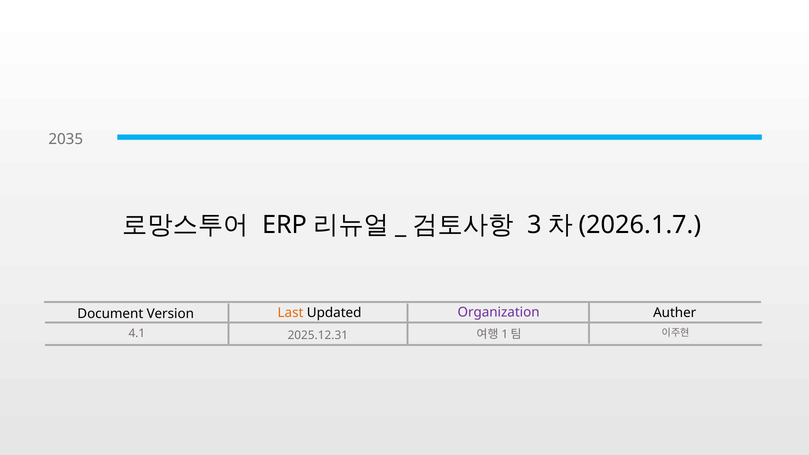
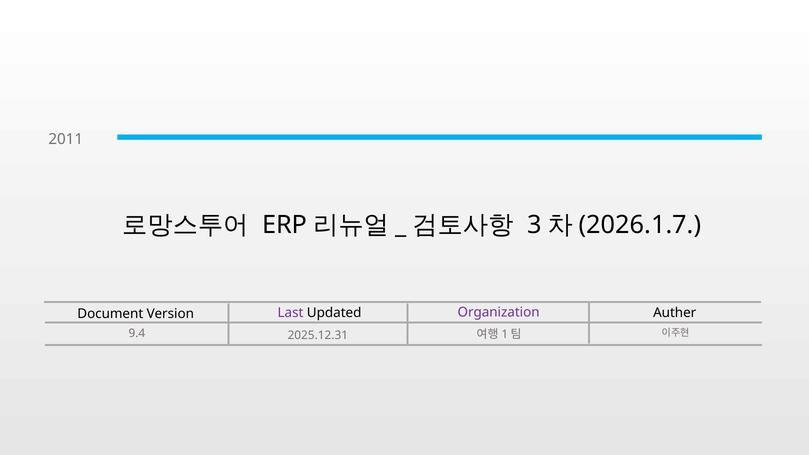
2035: 2035 -> 2011
Last colour: orange -> purple
4.1: 4.1 -> 9.4
